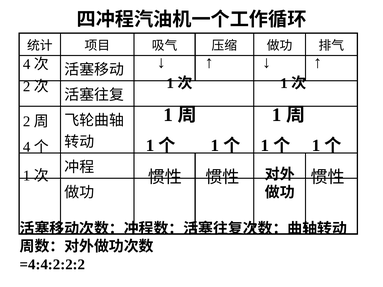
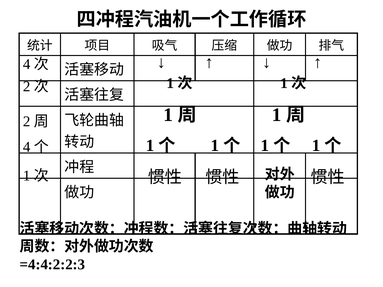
=4:4:2:2:2: =4:4:2:2:2 -> =4:4:2:2:3
